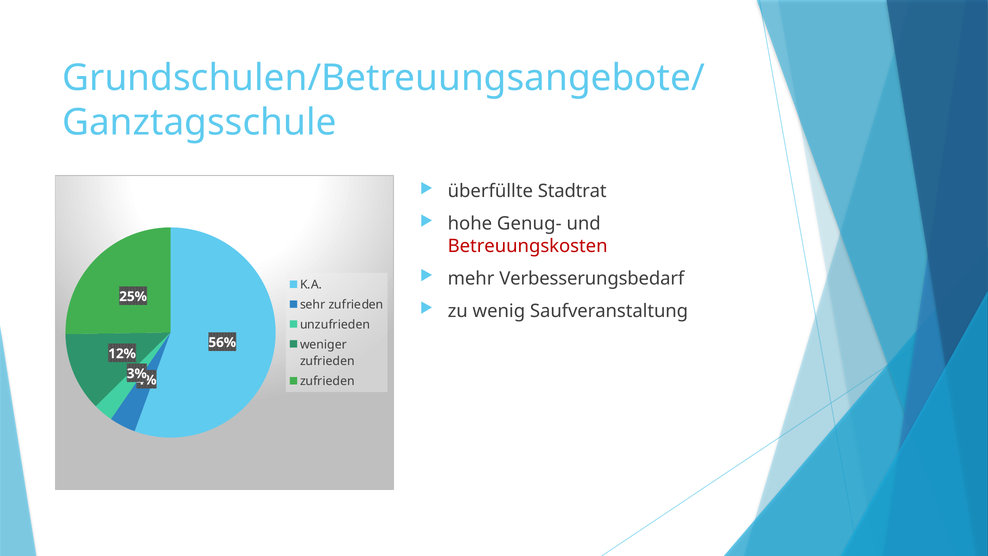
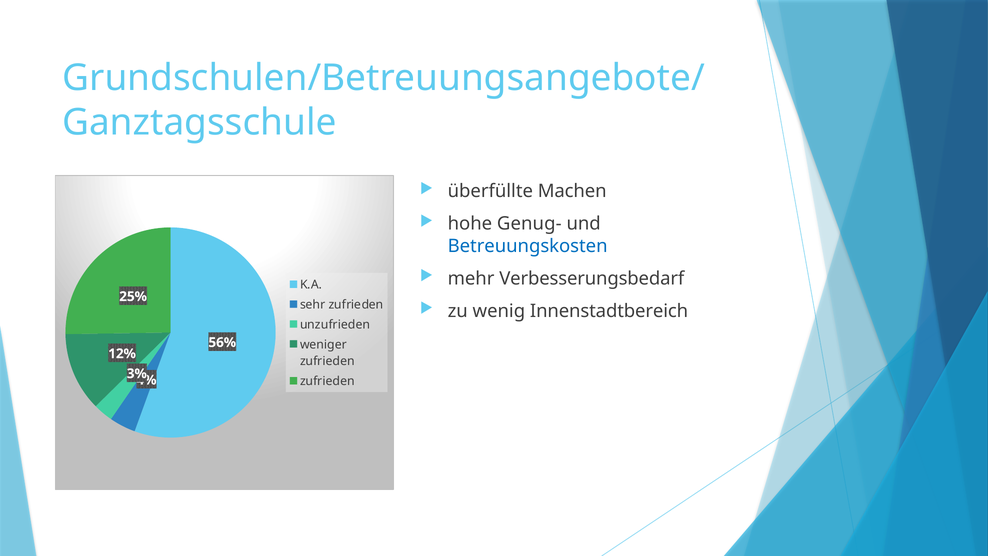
Stadtrat: Stadtrat -> Machen
Betreuungskosten colour: red -> blue
Saufveranstaltung: Saufveranstaltung -> Innenstadtbereich
